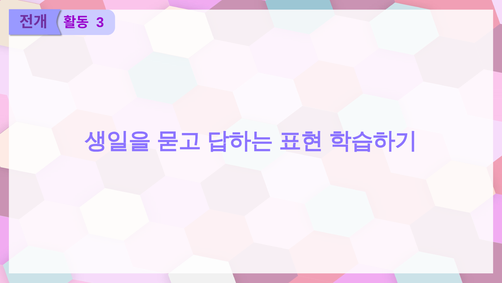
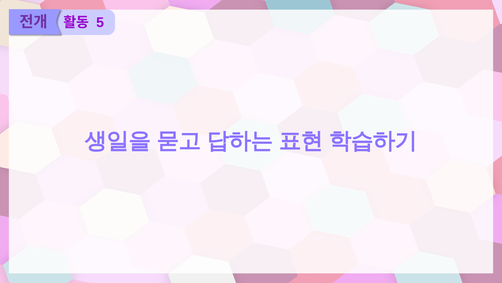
3: 3 -> 5
